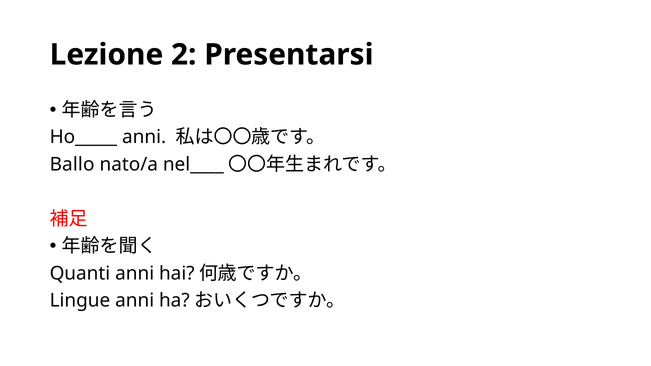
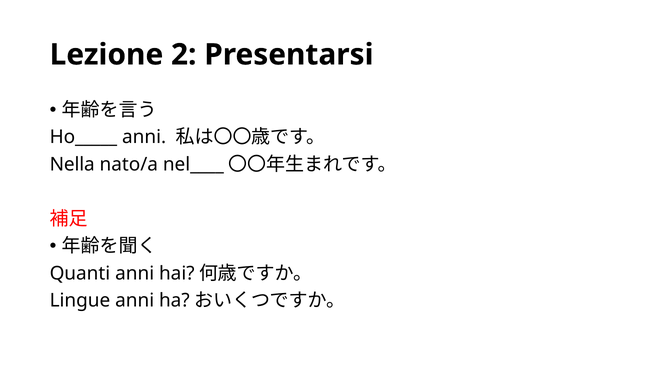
Ballo: Ballo -> Nella
